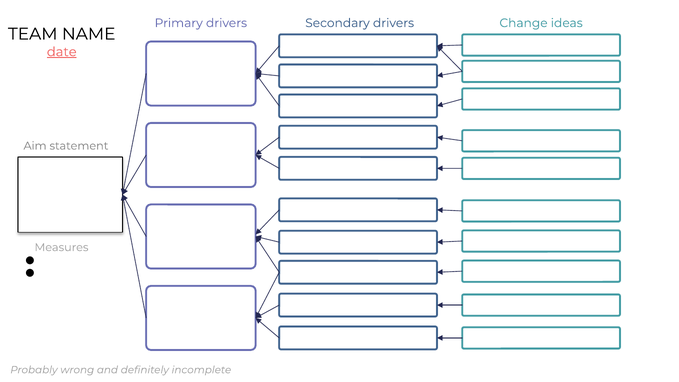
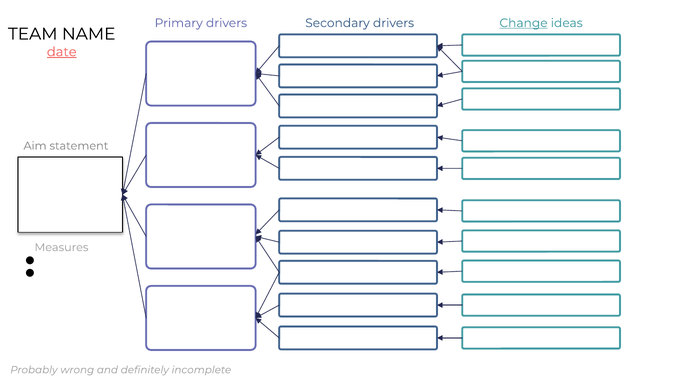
Change underline: none -> present
